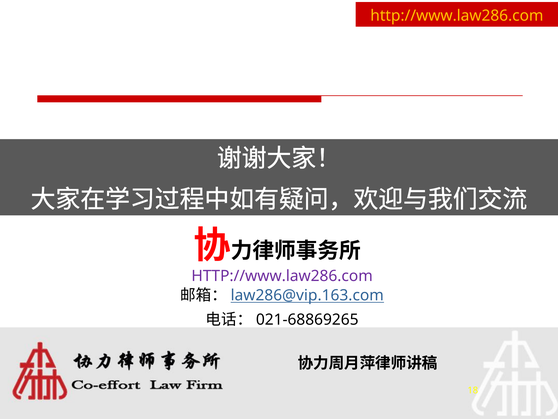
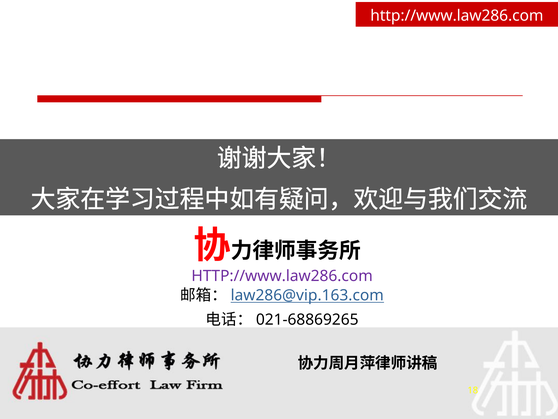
http://www.law286.com at (457, 16) colour: yellow -> white
